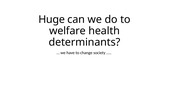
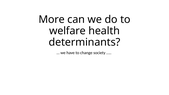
Huge: Huge -> More
